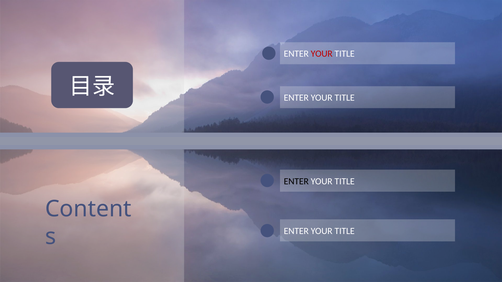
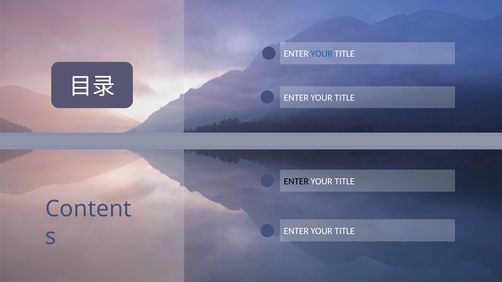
YOUR at (322, 54) colour: red -> blue
